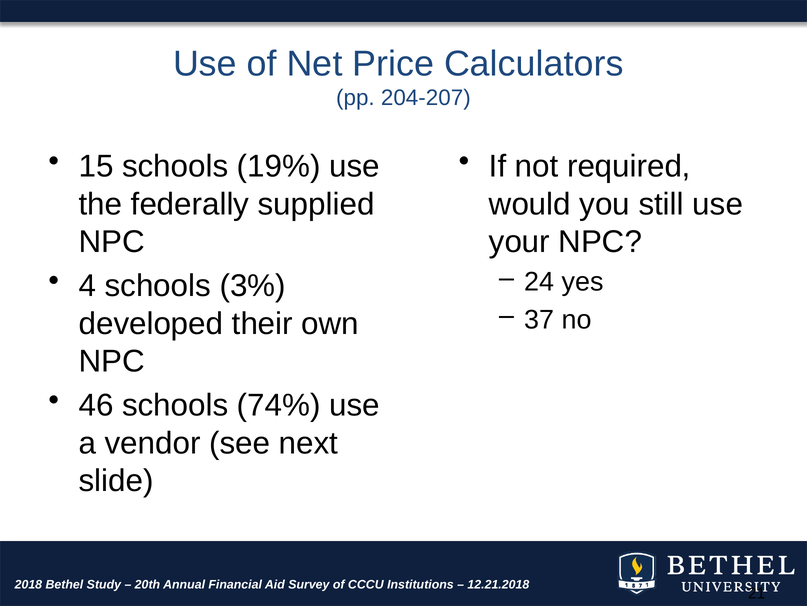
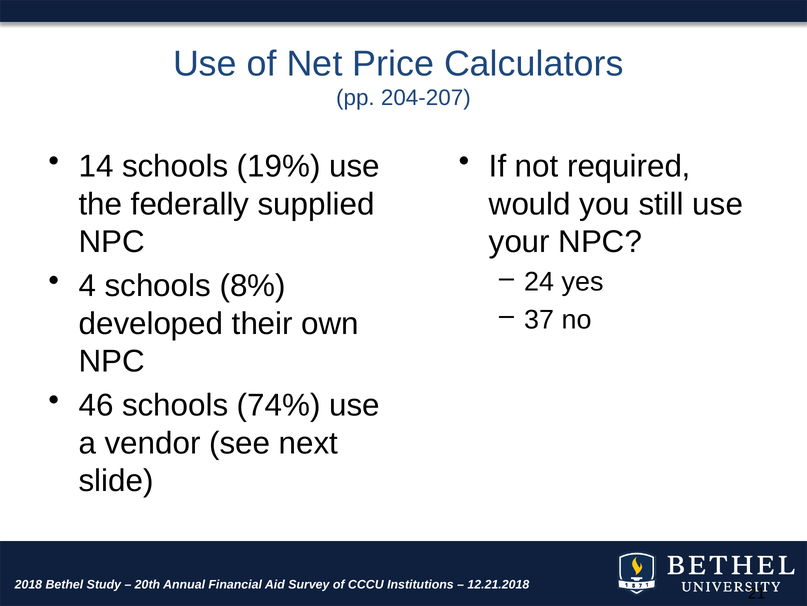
15: 15 -> 14
3%: 3% -> 8%
